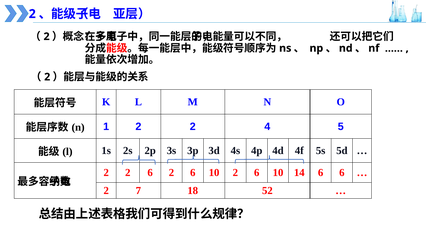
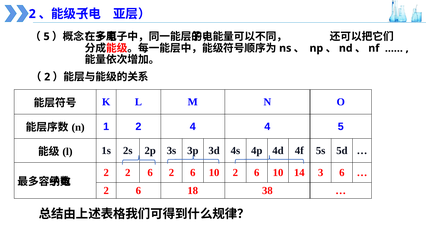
2 at (47, 36): 2 -> 5
1 2 2: 2 -> 4
14 6: 6 -> 3
7 at (138, 190): 7 -> 6
52: 52 -> 38
